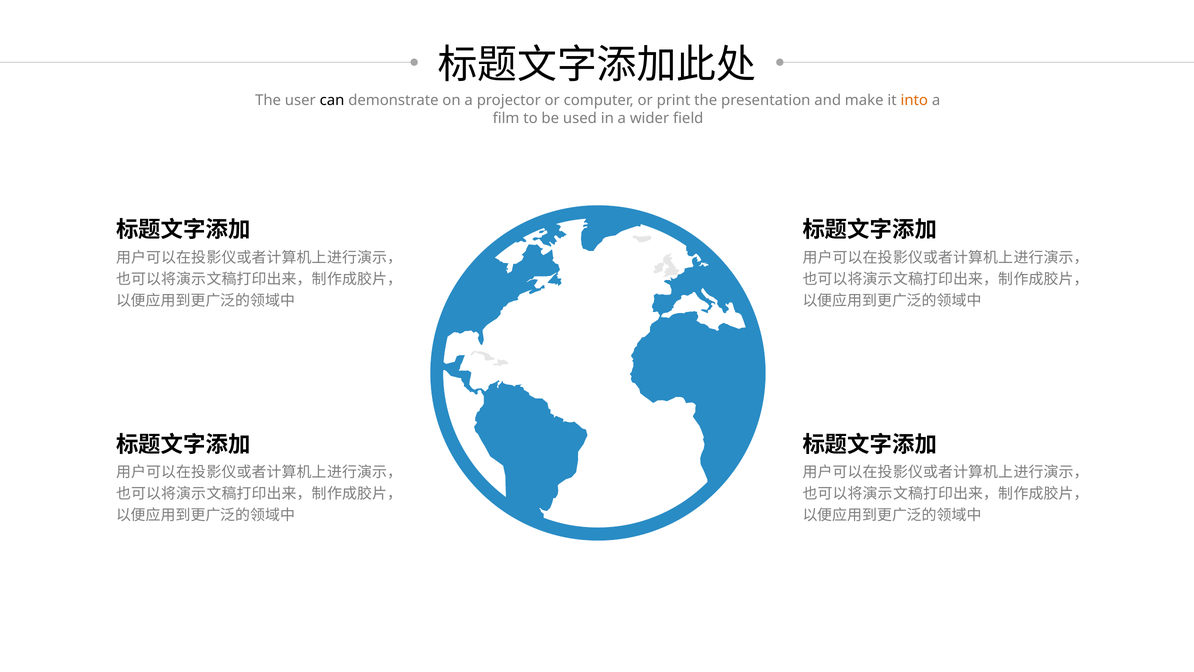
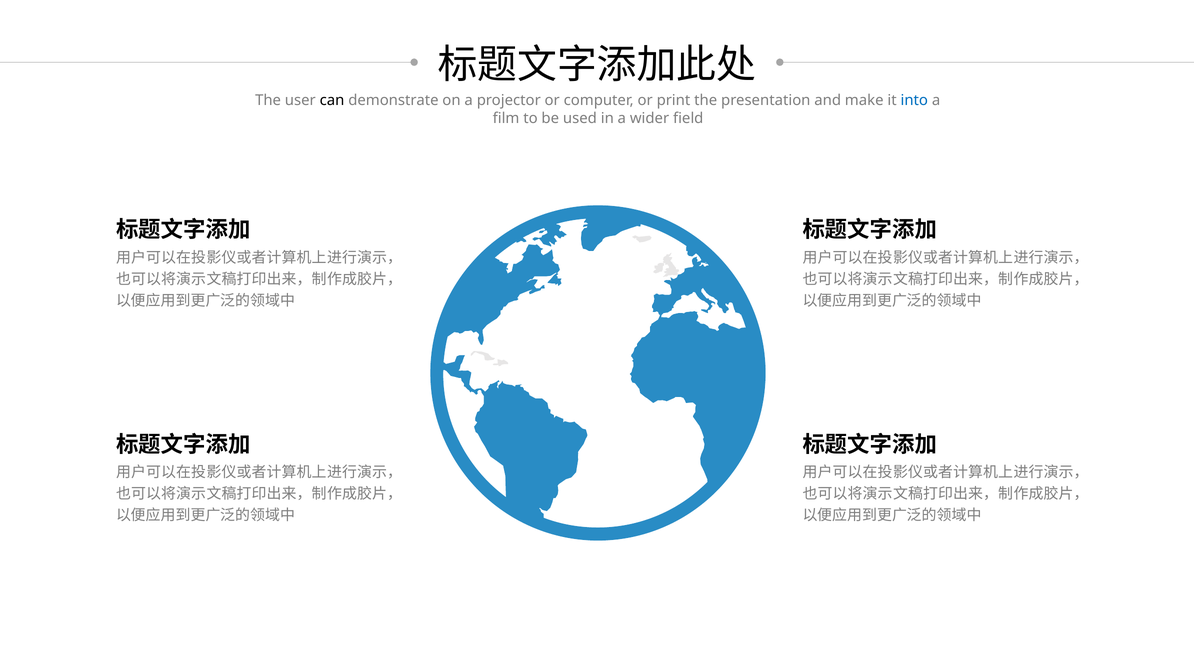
into colour: orange -> blue
